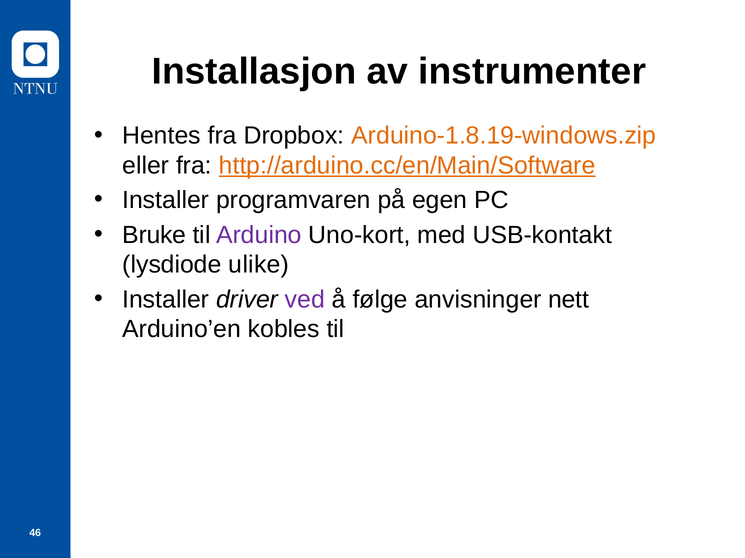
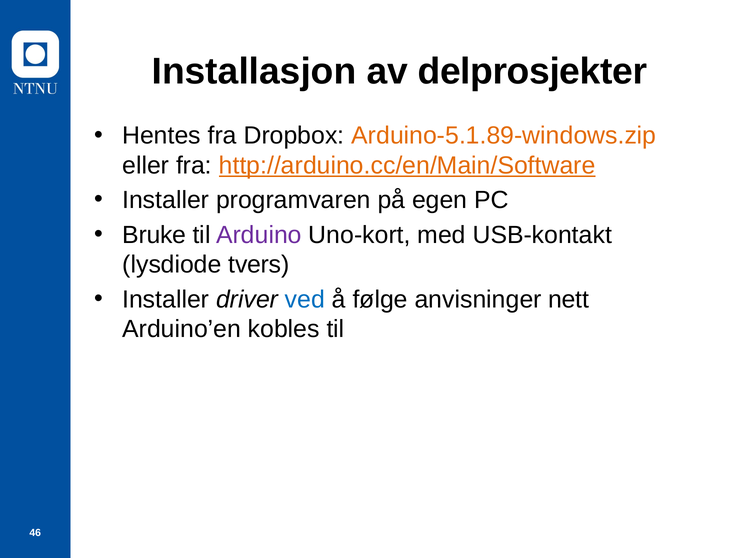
instrumenter: instrumenter -> delprosjekter
Arduino-1.8.19-windows.zip: Arduino-1.8.19-windows.zip -> Arduino-5.1.89-windows.zip
ulike: ulike -> tvers
ved colour: purple -> blue
